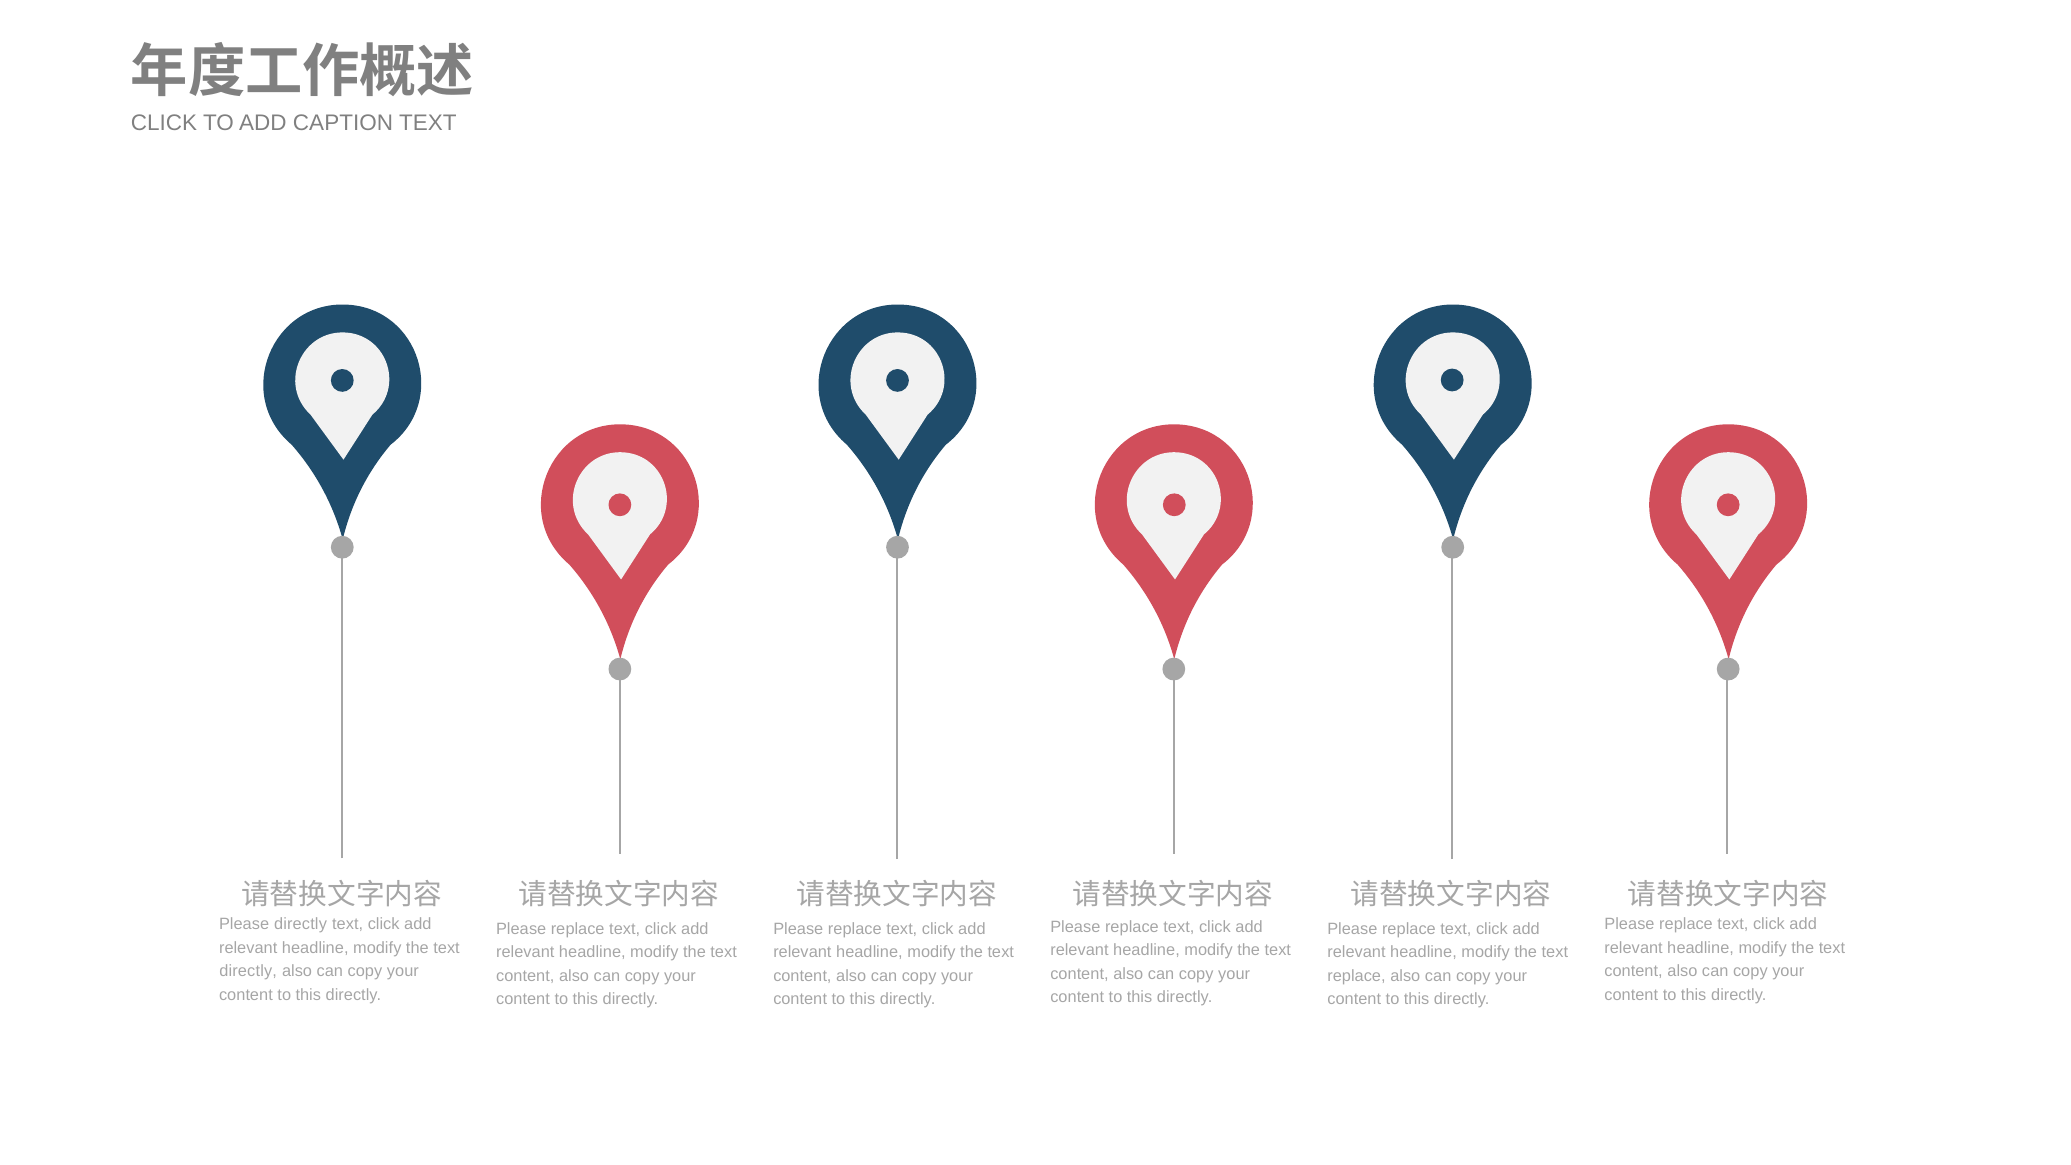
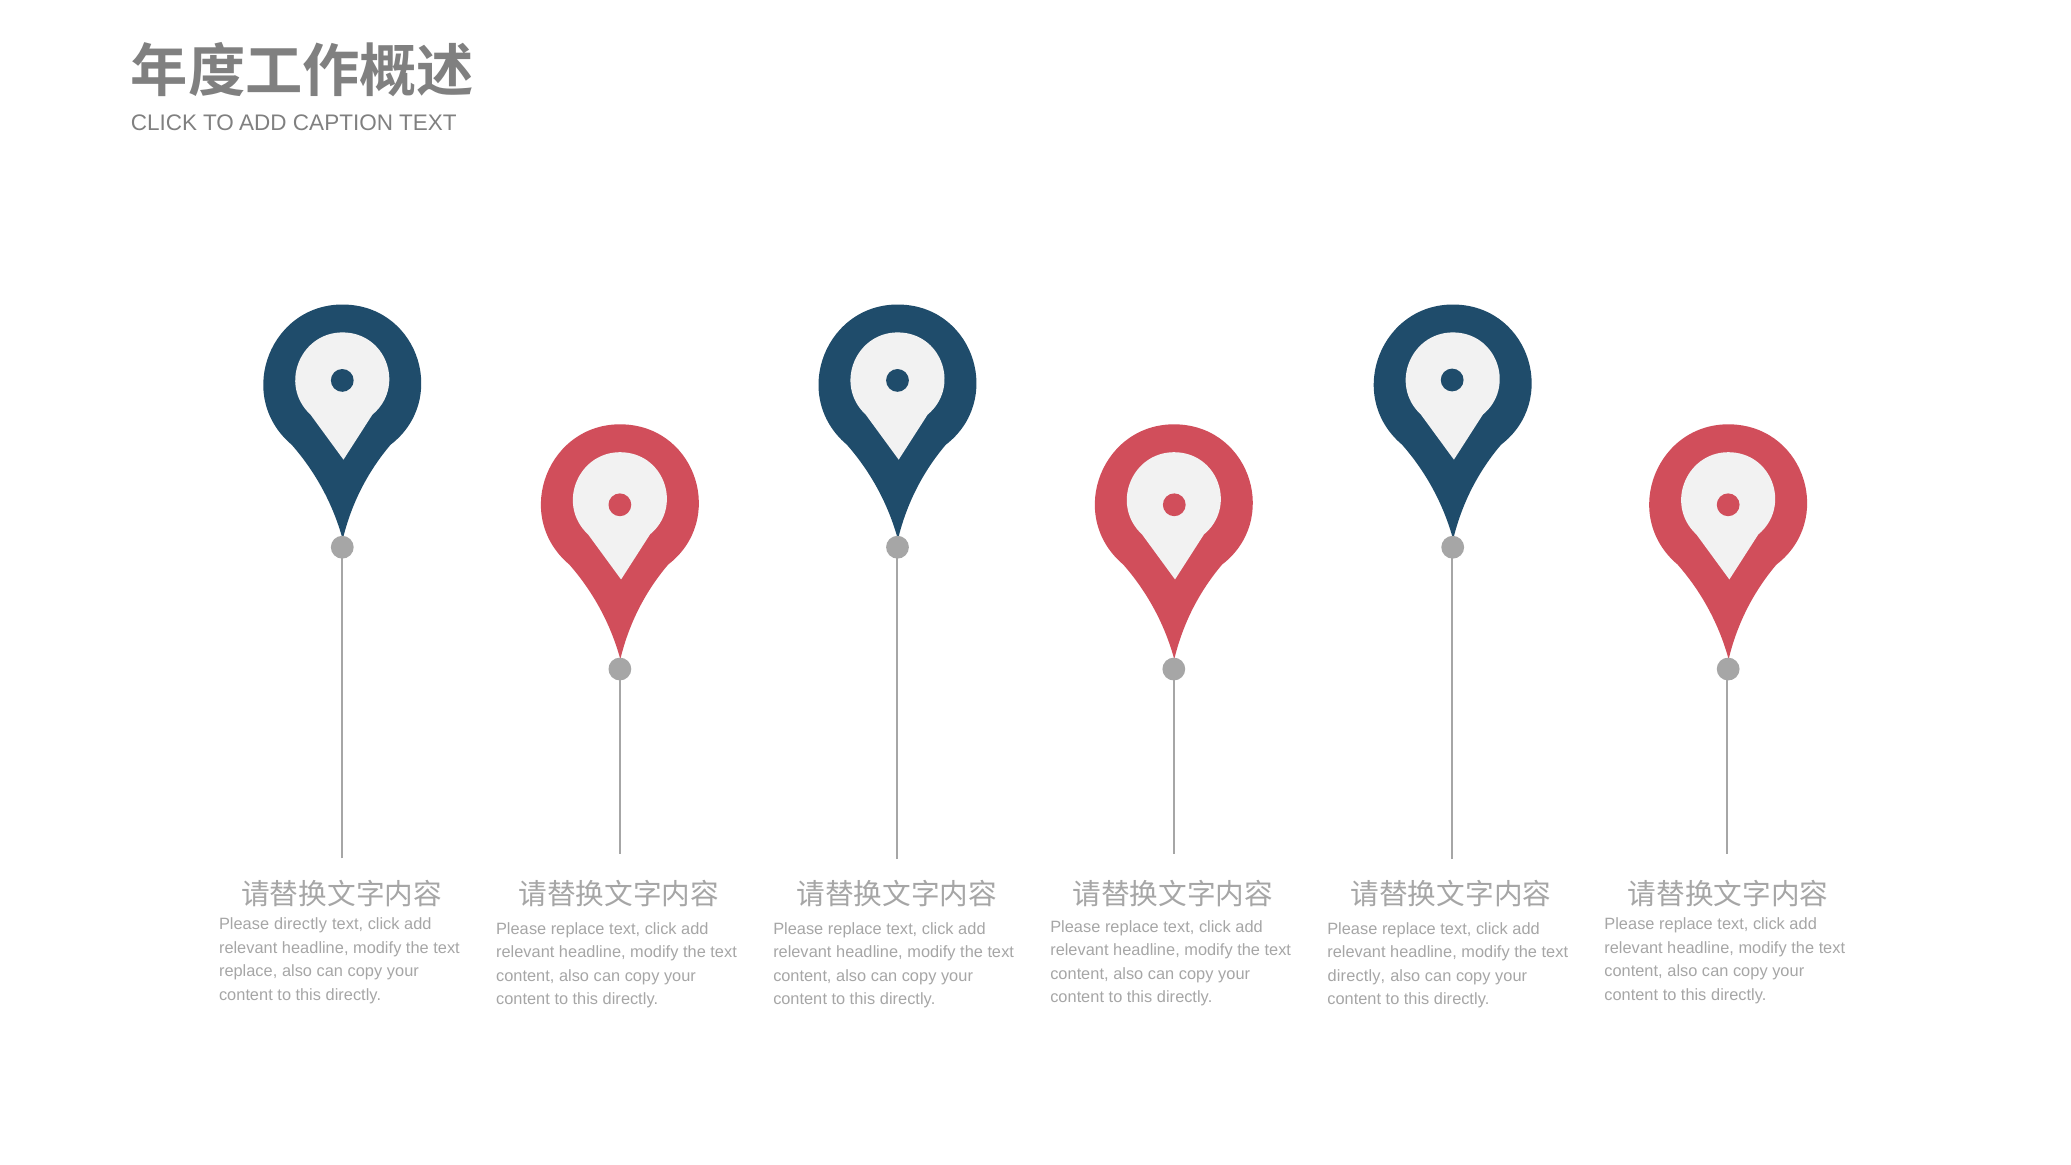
directly at (248, 971): directly -> replace
replace at (1356, 976): replace -> directly
